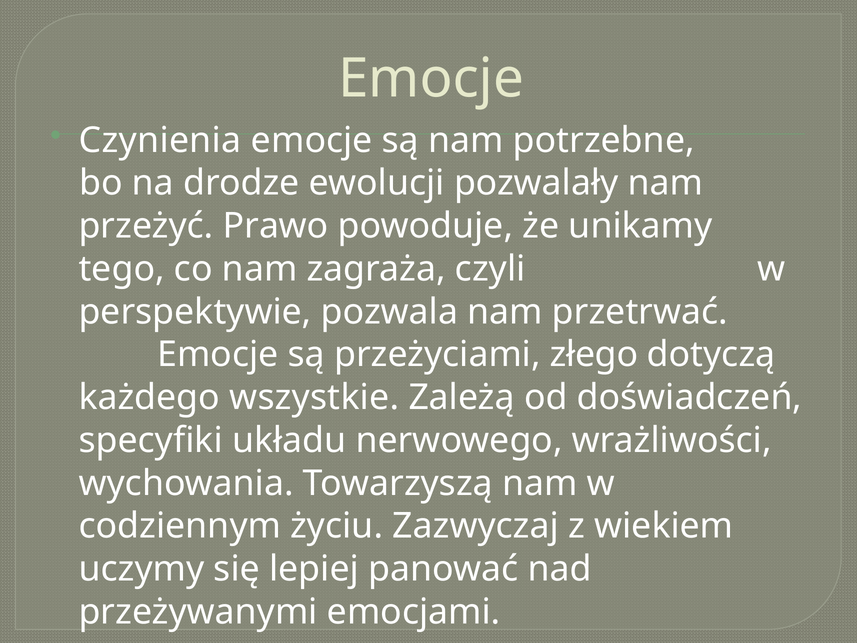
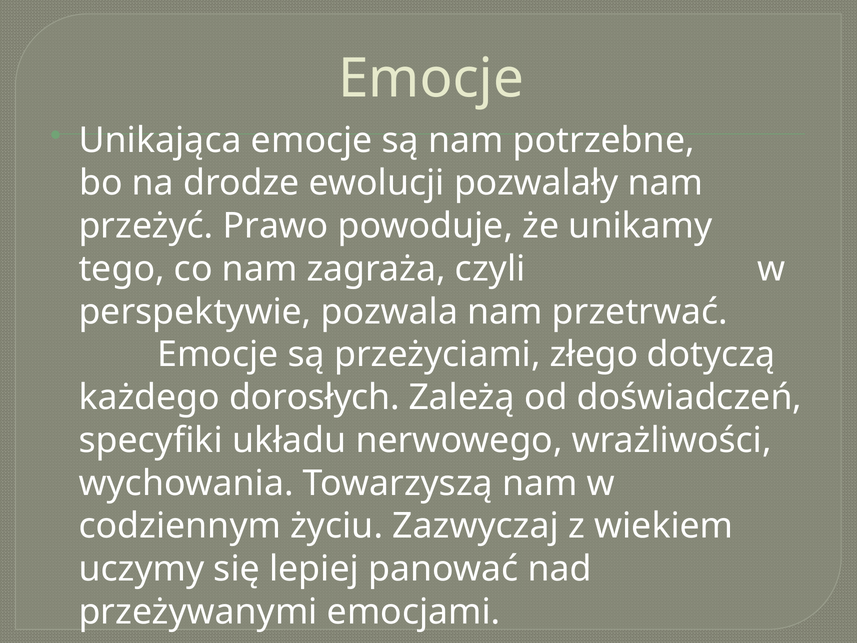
Czynienia: Czynienia -> Unikająca
wszystkie: wszystkie -> dorosłych
